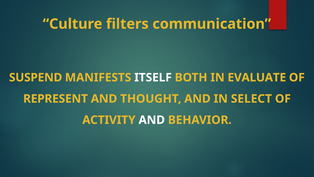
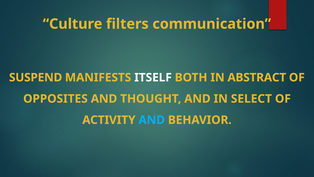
EVALUATE: EVALUATE -> ABSTRACT
REPRESENT: REPRESENT -> OPPOSITES
AND at (152, 120) colour: white -> light blue
